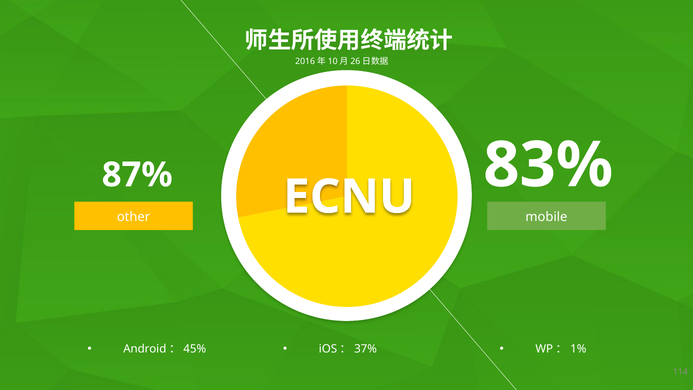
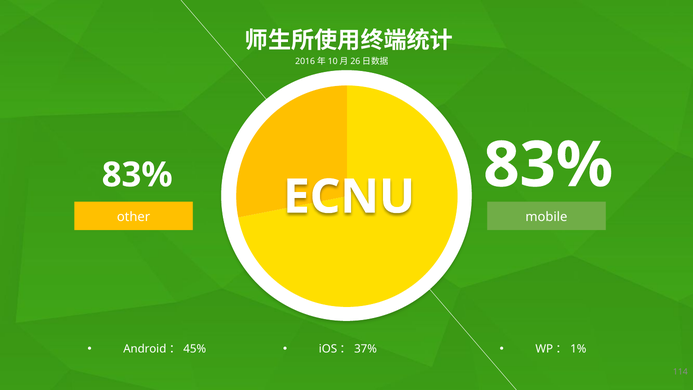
87% at (137, 175): 87% -> 83%
